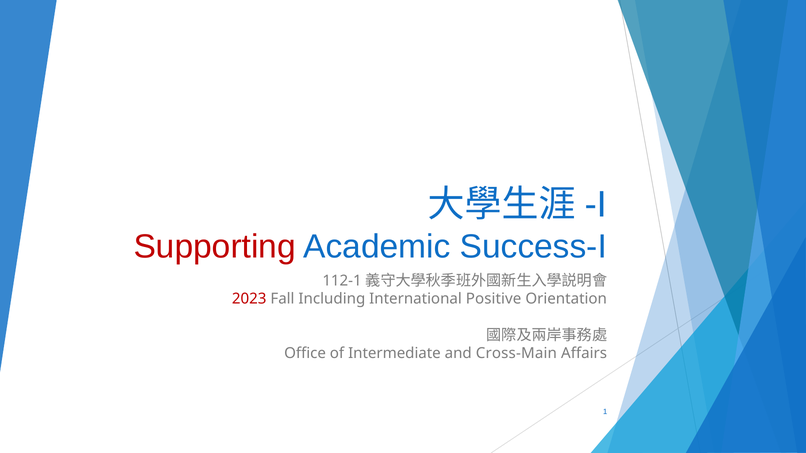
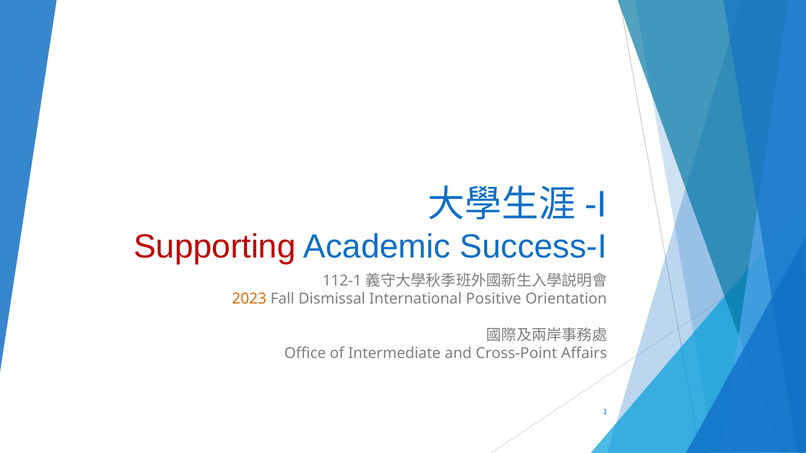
2023 colour: red -> orange
Including: Including -> Dismissal
Cross-Main: Cross-Main -> Cross-Point
